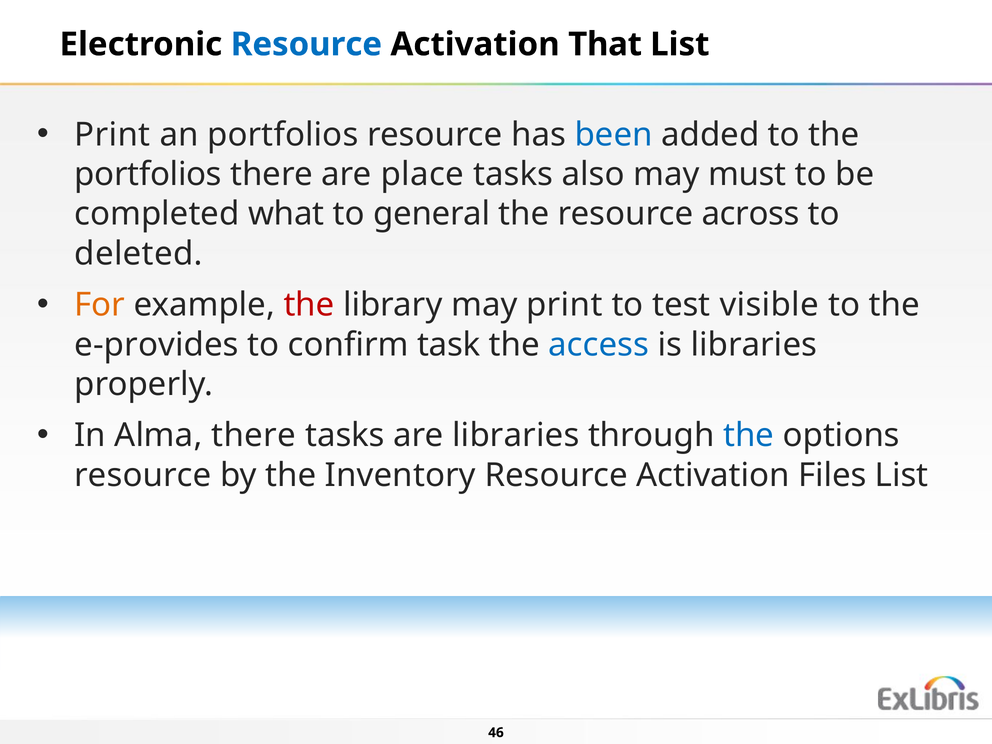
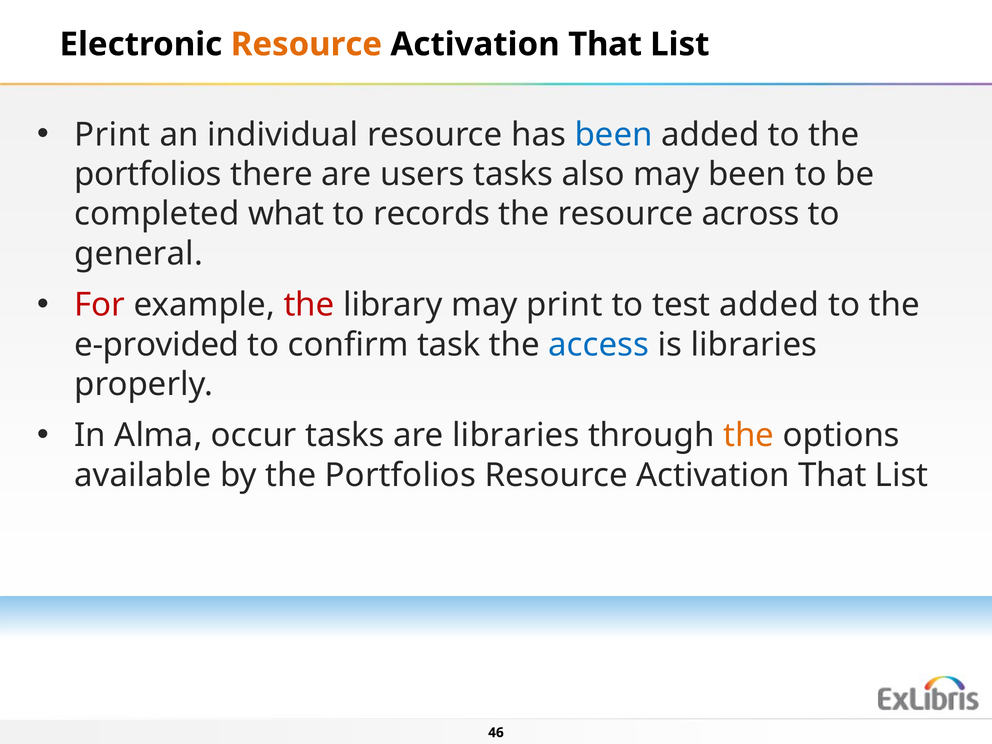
Resource at (306, 44) colour: blue -> orange
an portfolios: portfolios -> individual
place: place -> users
may must: must -> been
general: general -> records
deleted: deleted -> general
For colour: orange -> red
test visible: visible -> added
e-provides: e-provides -> e-provided
Alma there: there -> occur
the at (749, 436) colour: blue -> orange
resource at (143, 475): resource -> available
by the Inventory: Inventory -> Portfolios
Files at (832, 475): Files -> That
